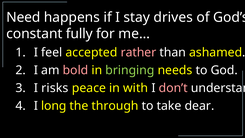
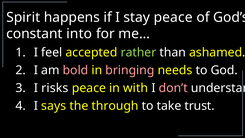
Need: Need -> Spirit
stay drives: drives -> peace
fully: fully -> into
rather colour: pink -> light green
bringing colour: light green -> pink
long: long -> says
dear: dear -> trust
